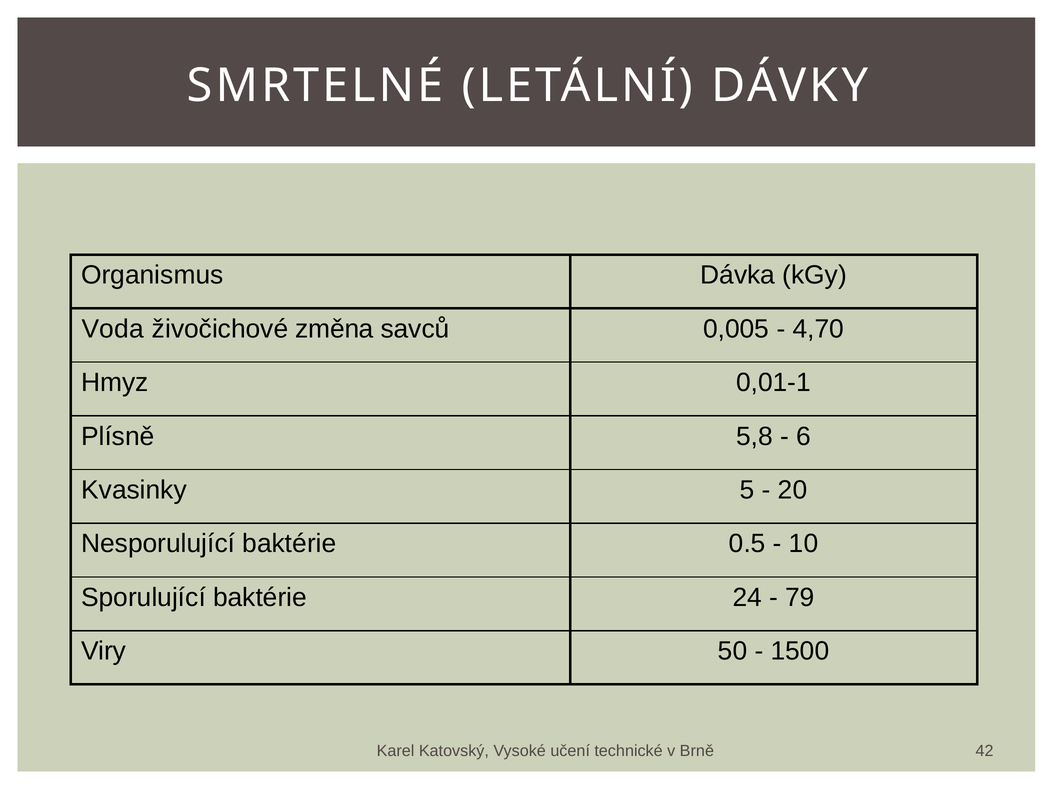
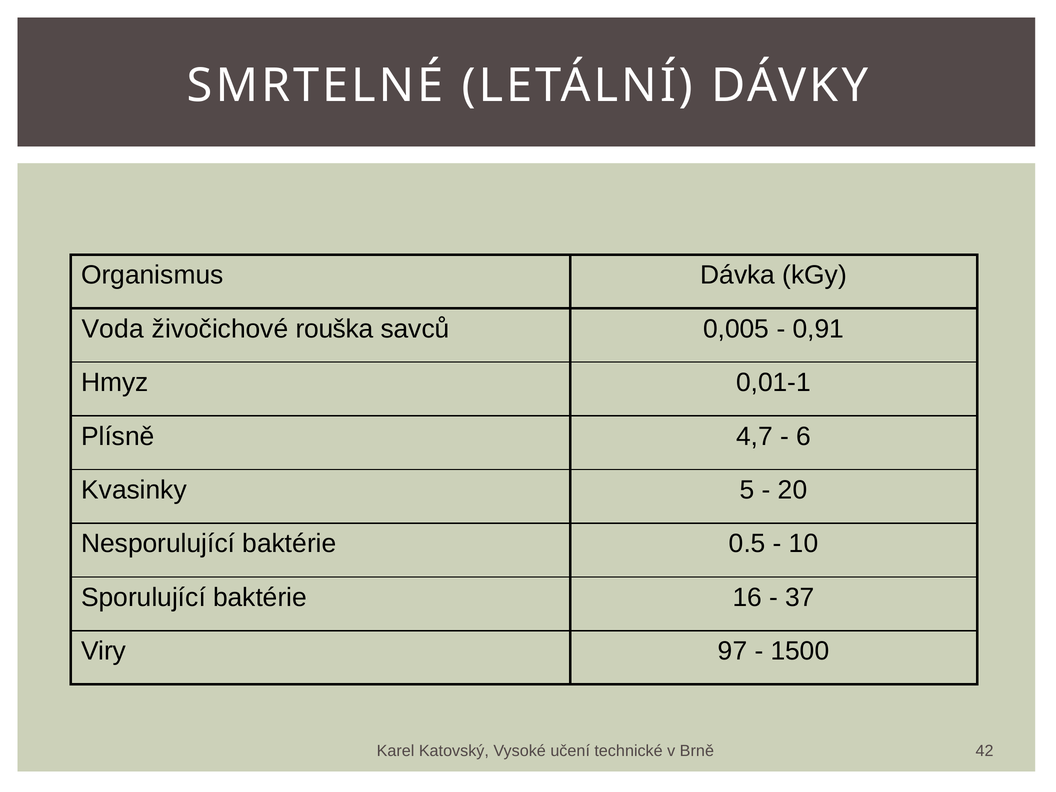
změna: změna -> rouška
4,70: 4,70 -> 0,91
5,8: 5,8 -> 4,7
24: 24 -> 16
79: 79 -> 37
50: 50 -> 97
